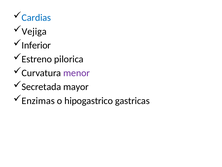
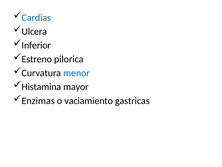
Vejiga: Vejiga -> Ulcera
menor colour: purple -> blue
Secretada: Secretada -> Histamina
hipogastrico: hipogastrico -> vaciamiento
